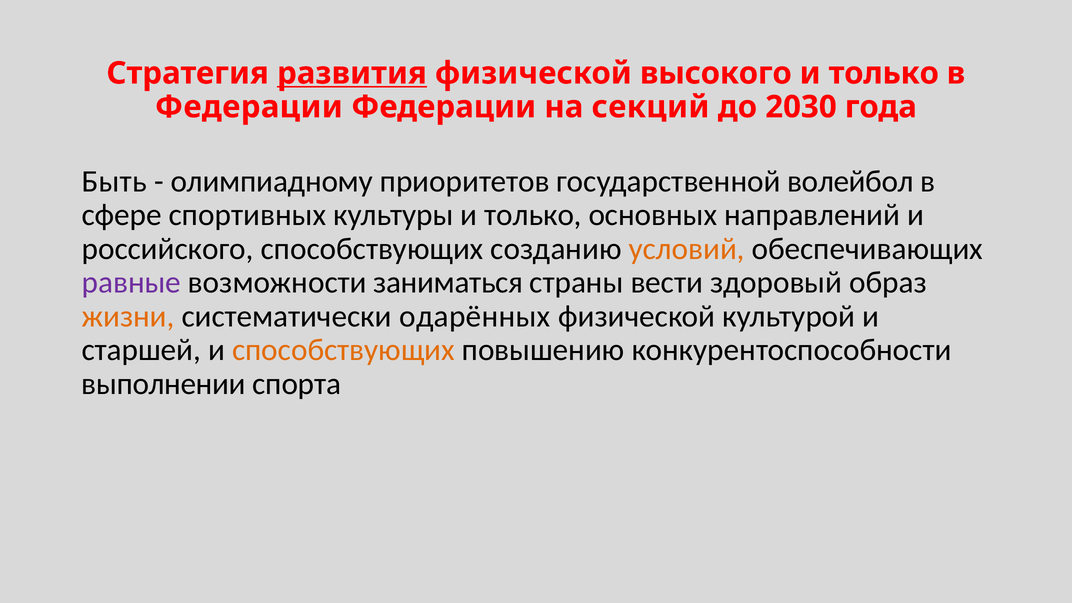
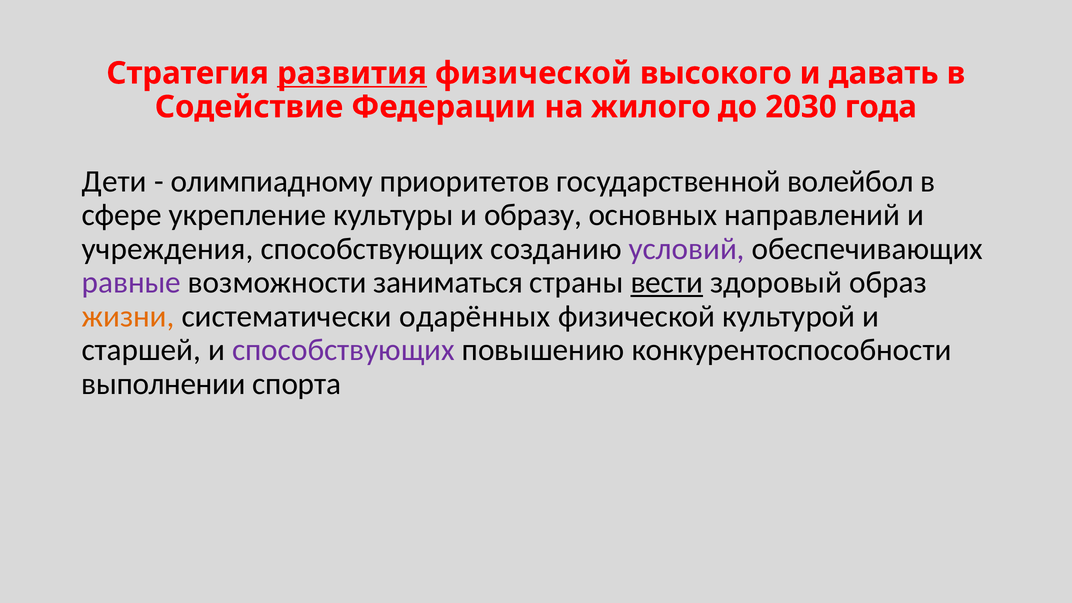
только at (884, 73): только -> давать
Федерации at (249, 107): Федерации -> Содействие
секций: секций -> жилого
Быть: Быть -> Дети
спортивных: спортивных -> укрепление
культуры и только: только -> образу
российского: российского -> учреждения
условий colour: orange -> purple
вести underline: none -> present
способствующих at (343, 350) colour: orange -> purple
